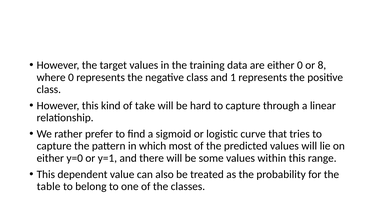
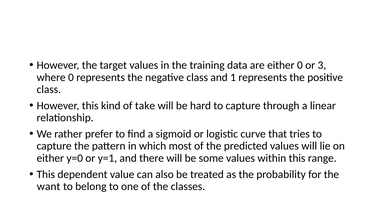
8: 8 -> 3
table: table -> want
